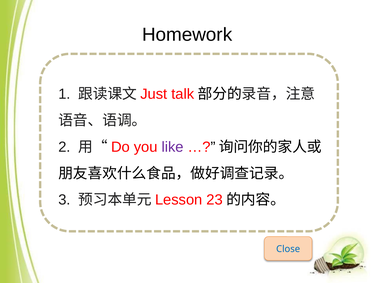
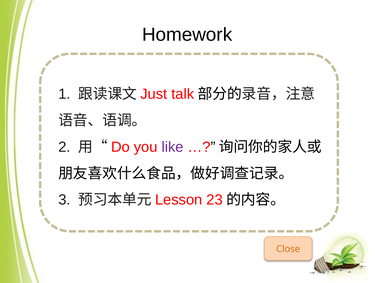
Close colour: blue -> orange
